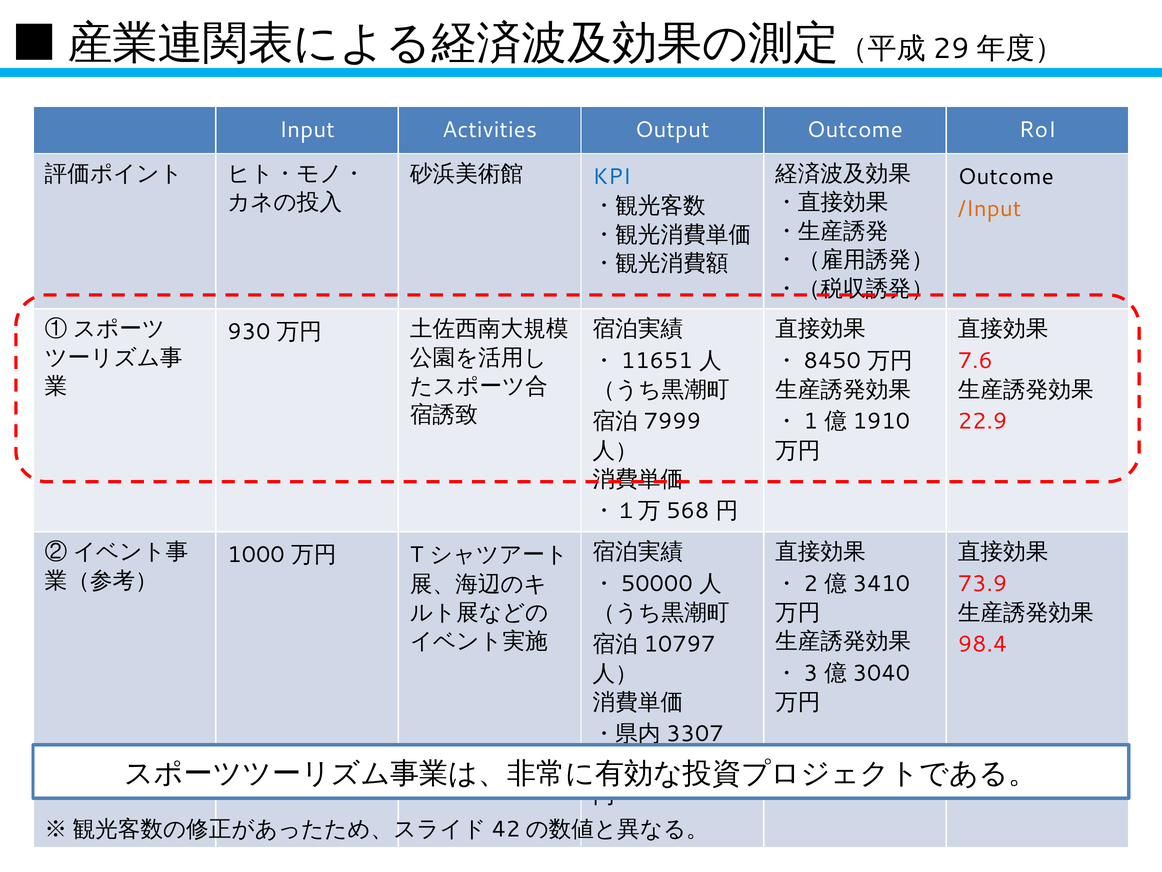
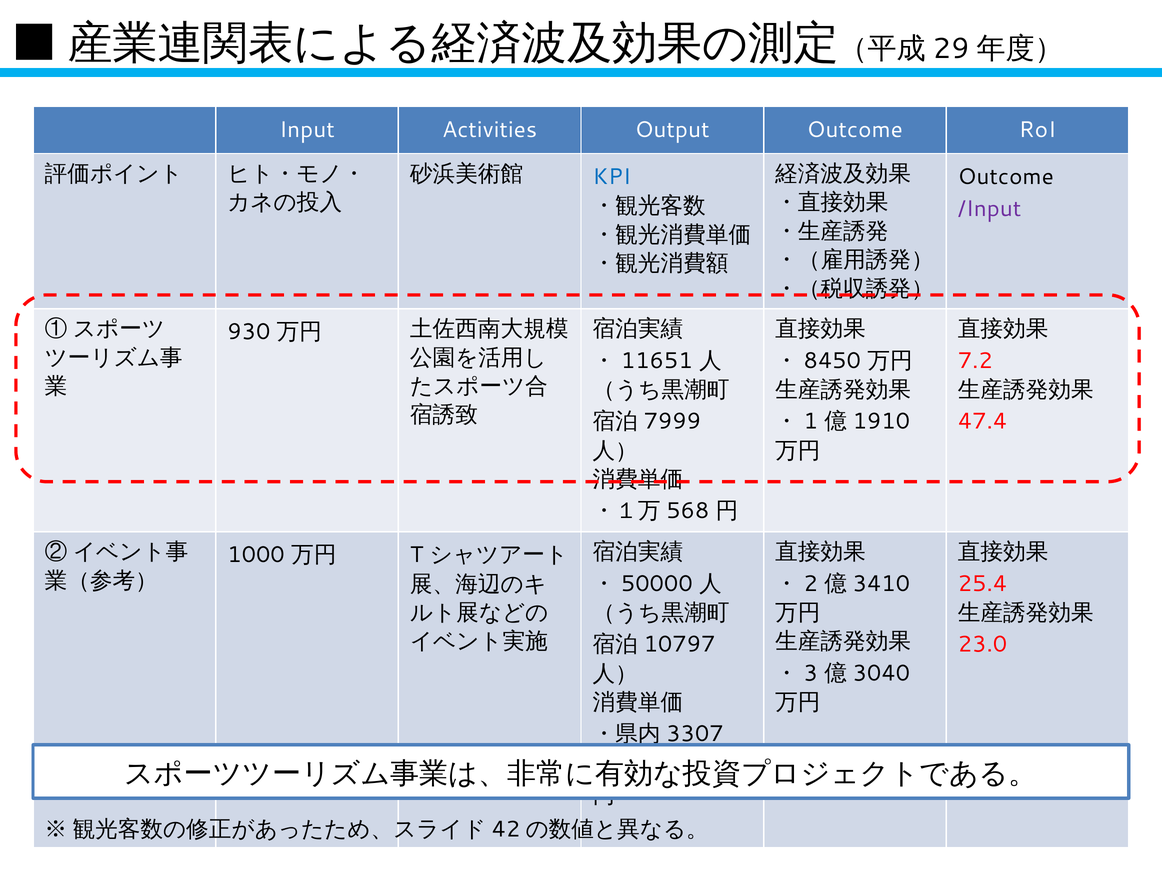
/Input colour: orange -> purple
7.6: 7.6 -> 7.2
22.9: 22.9 -> 47.4
73.9: 73.9 -> 25.4
98.4: 98.4 -> 23.0
